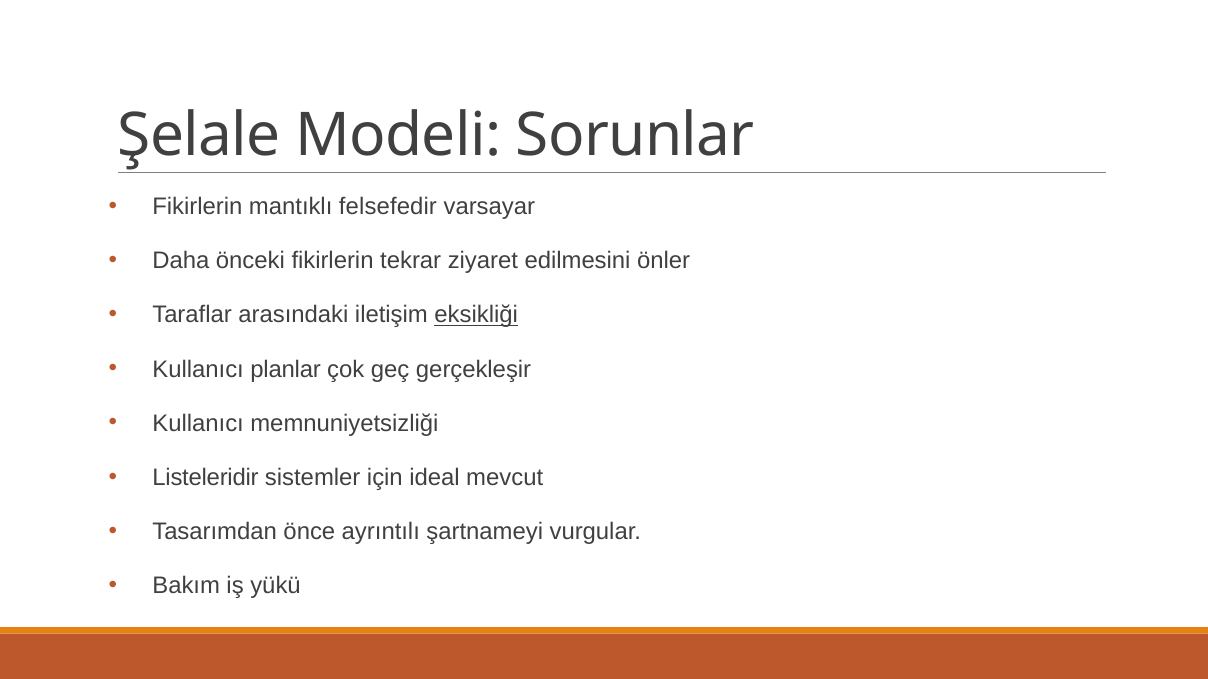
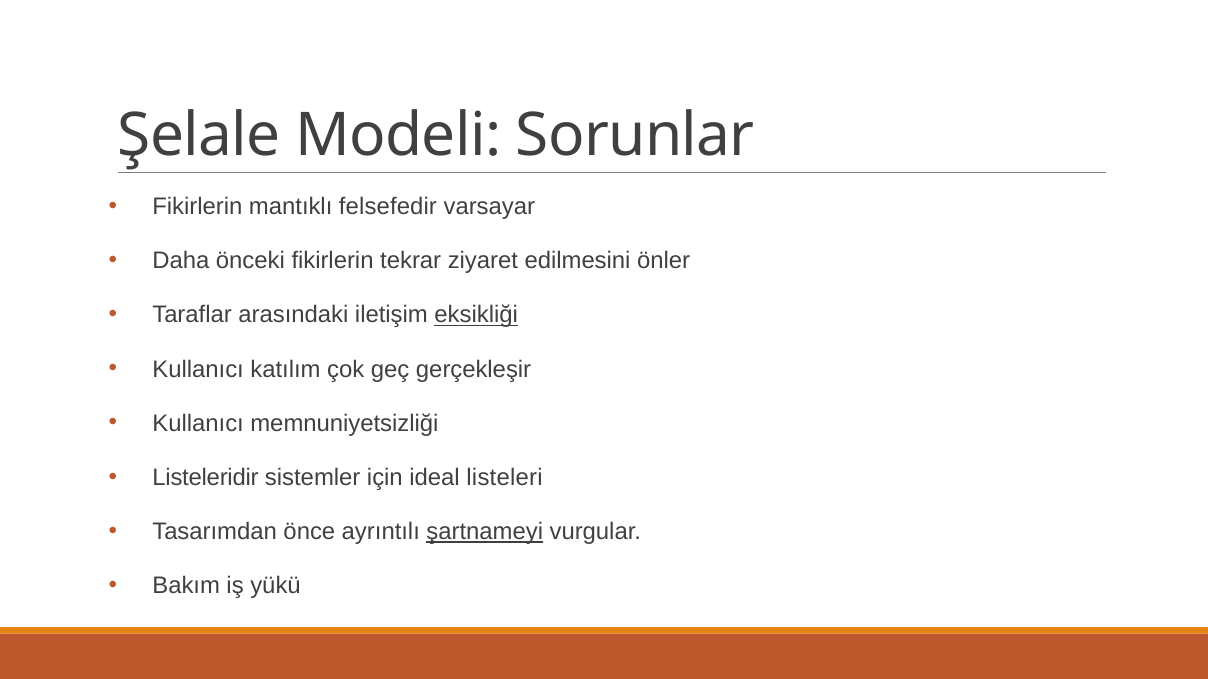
planlar: planlar -> katılım
mevcut: mevcut -> listeleri
şartnameyi underline: none -> present
